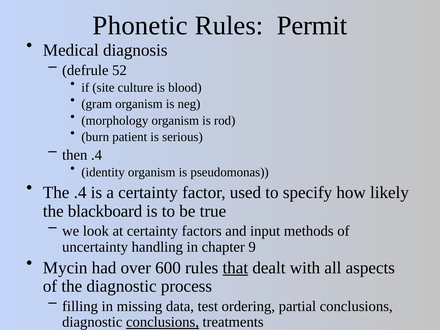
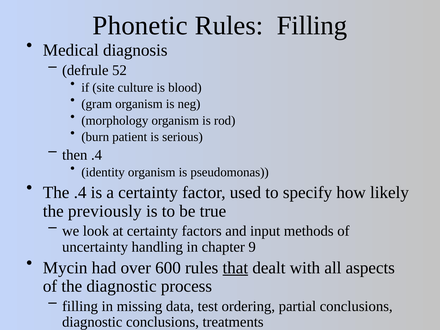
Rules Permit: Permit -> Filling
blackboard: blackboard -> previously
conclusions at (162, 322) underline: present -> none
